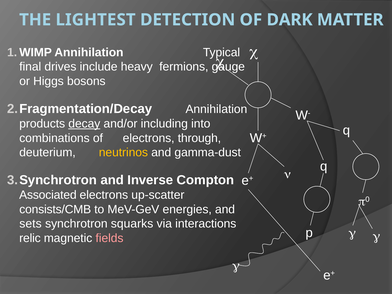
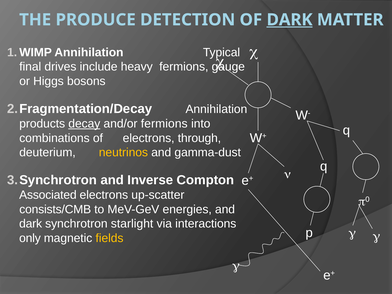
LIGHTEST: LIGHTEST -> PRODUCE
DARK at (290, 20) underline: none -> present
and/or including: including -> fermions
sets at (31, 224): sets -> dark
squarks: squarks -> starlight
relic: relic -> only
fields colour: pink -> yellow
